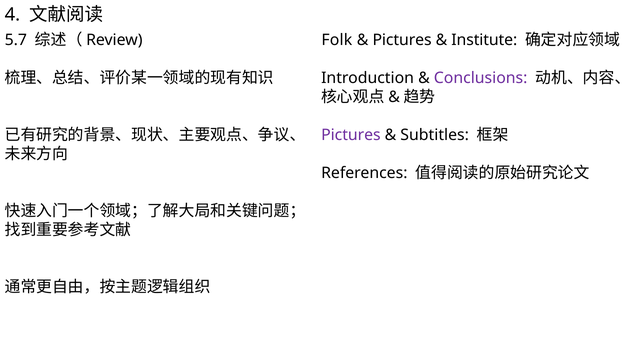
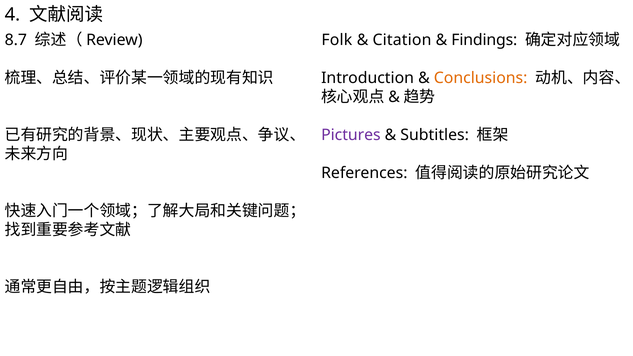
5.7: 5.7 -> 8.7
Pictures at (402, 40): Pictures -> Citation
Institute: Institute -> Findings
Conclusions colour: purple -> orange
